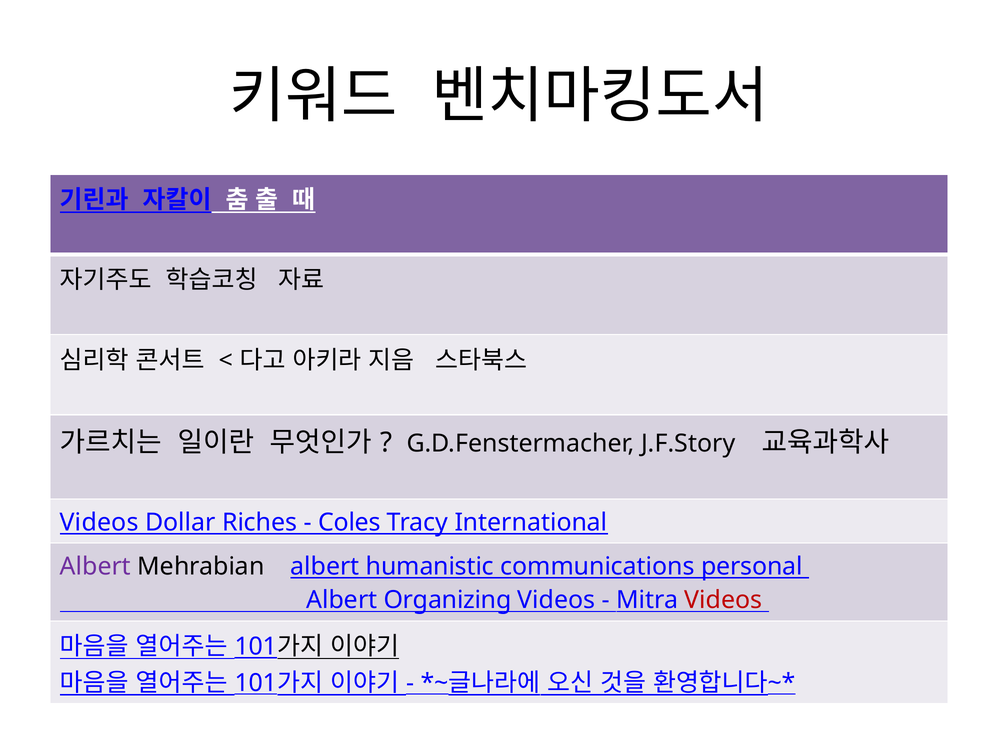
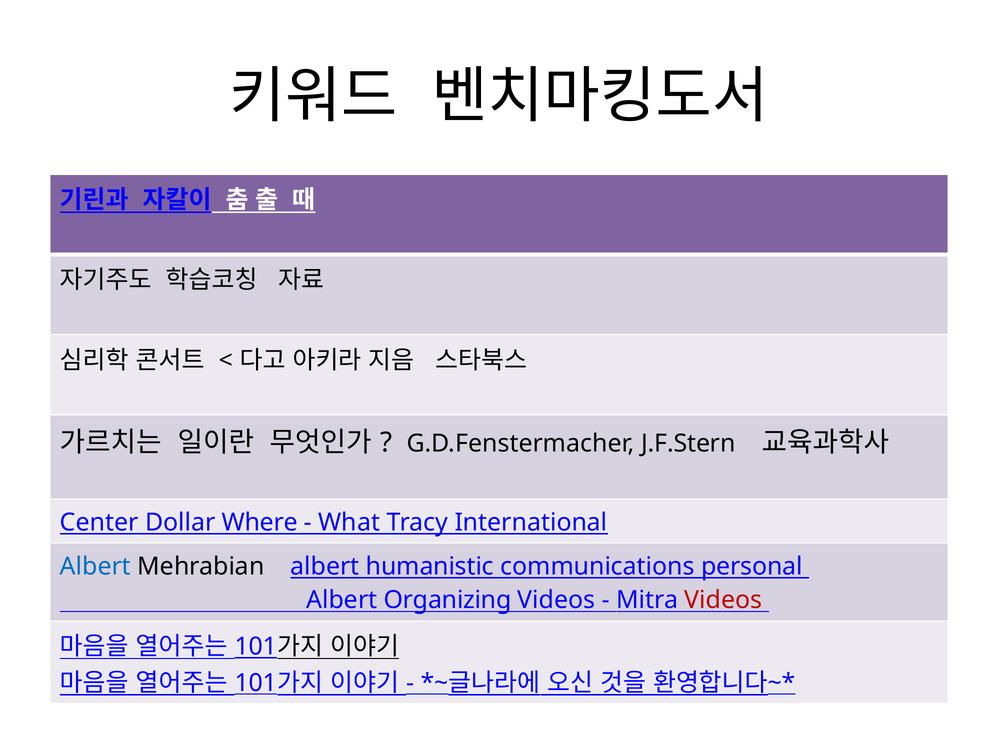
J.F.Story: J.F.Story -> J.F.Stern
Videos at (99, 523): Videos -> Center
Riches: Riches -> Where
Coles: Coles -> What
Albert at (95, 567) colour: purple -> blue
